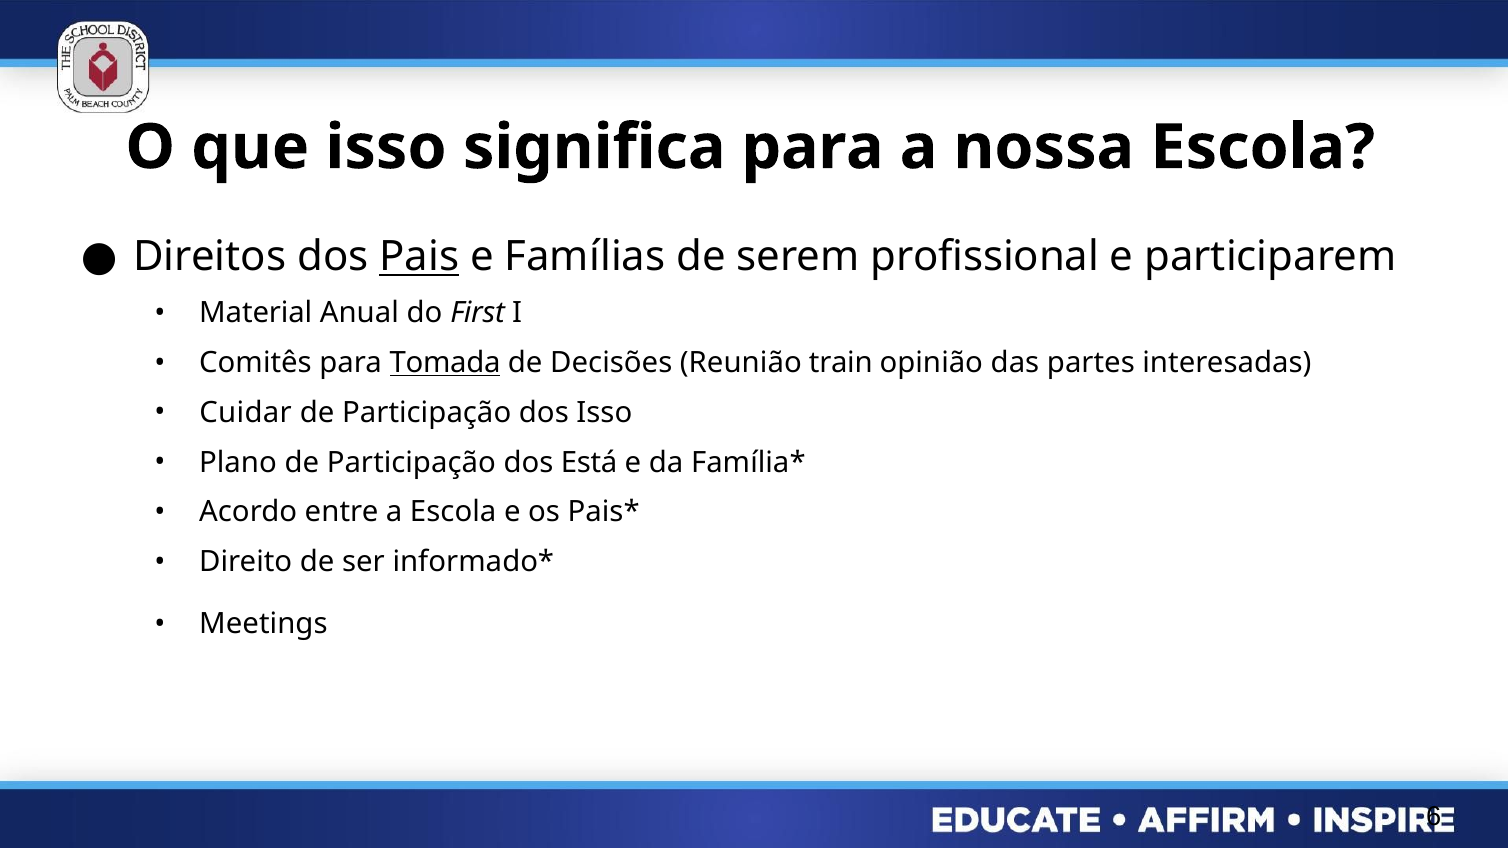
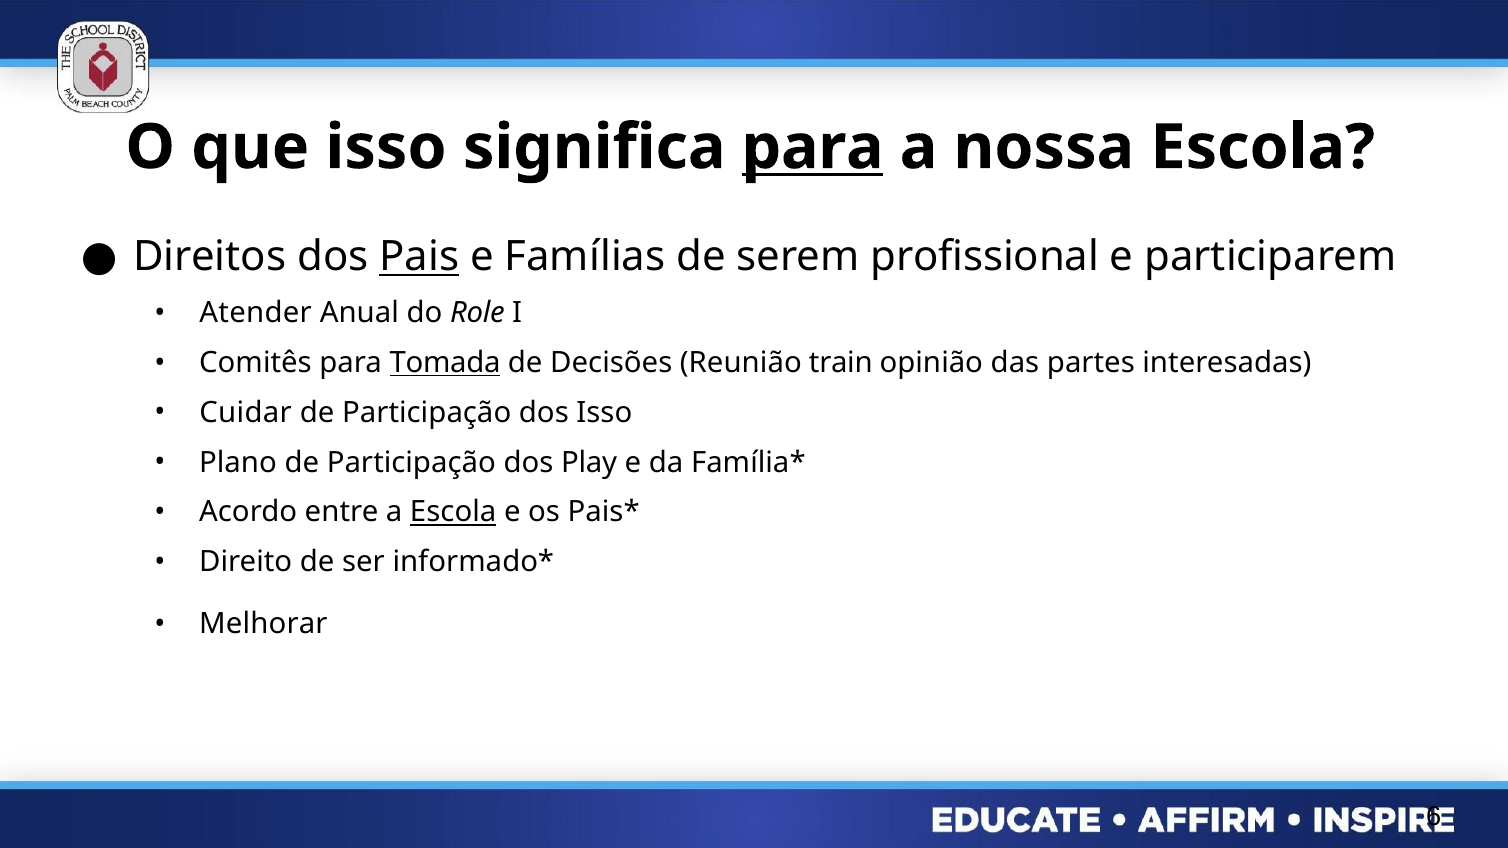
para at (813, 147) underline: none -> present
Material: Material -> Atender
First: First -> Role
Está: Está -> Play
Escola at (453, 512) underline: none -> present
Meetings: Meetings -> Melhorar
